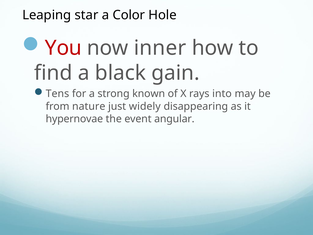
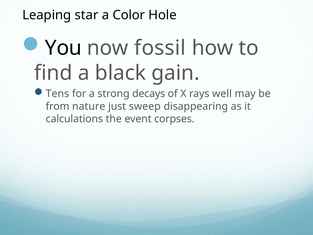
You colour: red -> black
inner: inner -> fossil
known: known -> decays
into: into -> well
widely: widely -> sweep
hypernovae: hypernovae -> calculations
angular: angular -> corpses
